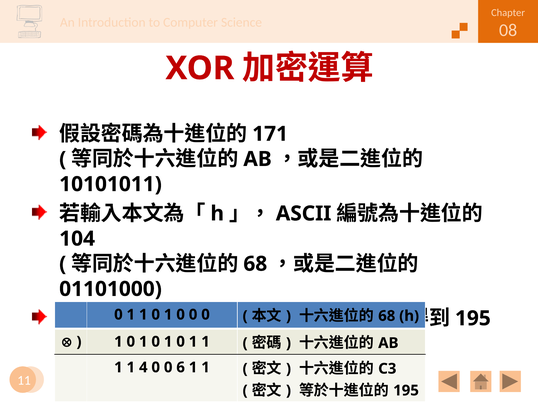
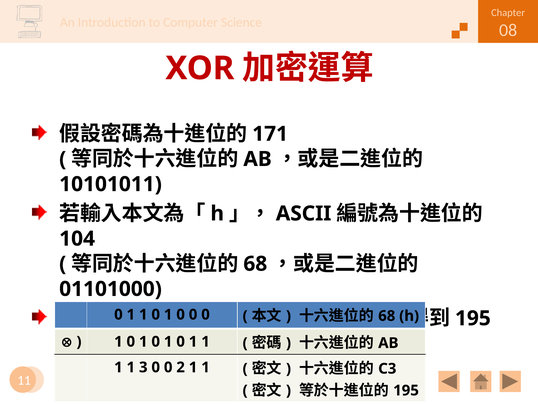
4: 4 -> 3
6: 6 -> 2
